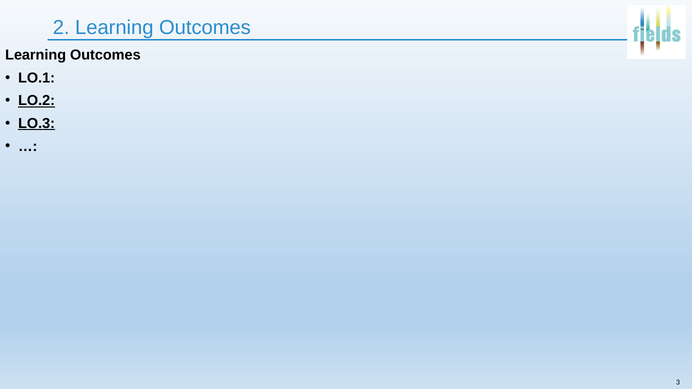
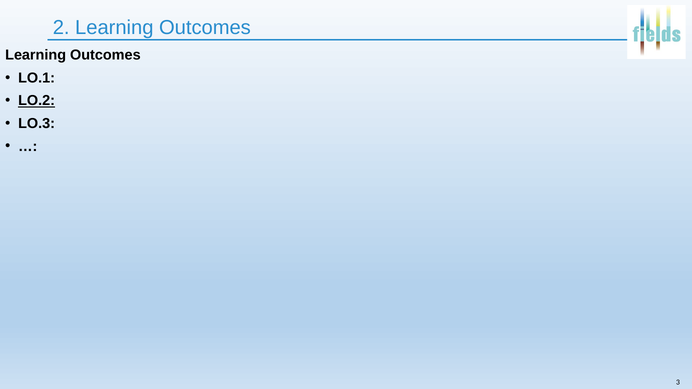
LO.3 underline: present -> none
